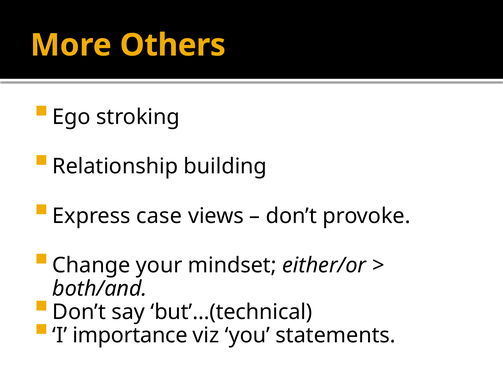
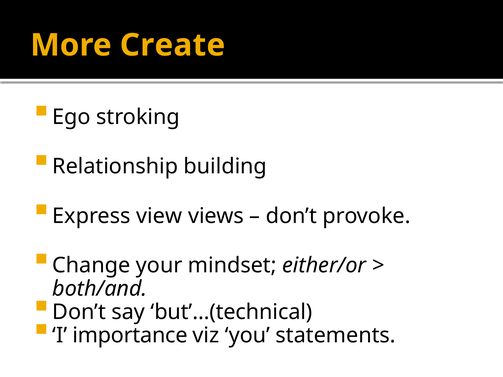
Others: Others -> Create
case: case -> view
